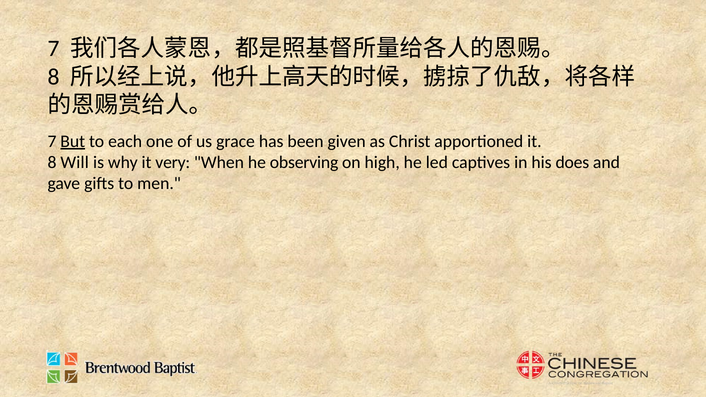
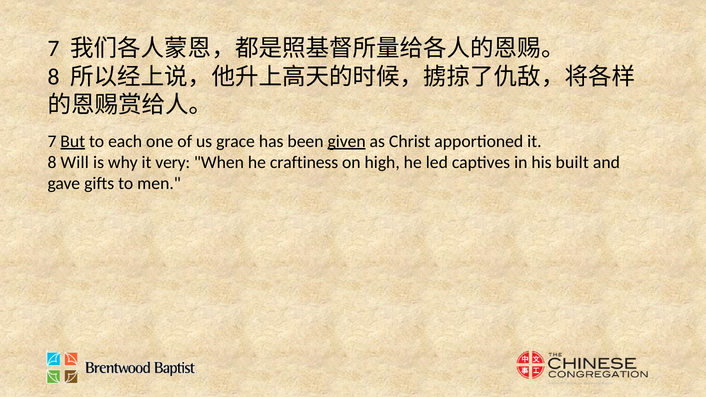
given underline: none -> present
observing: observing -> craftiness
does: does -> built
